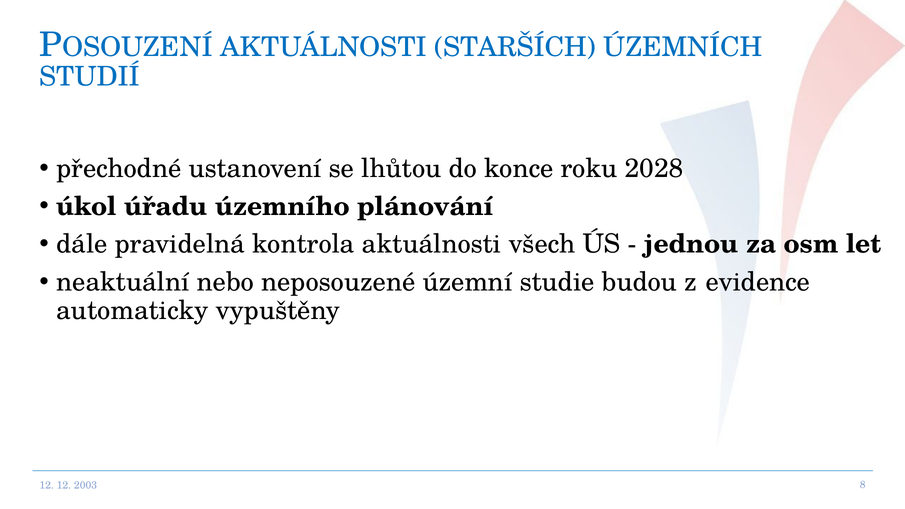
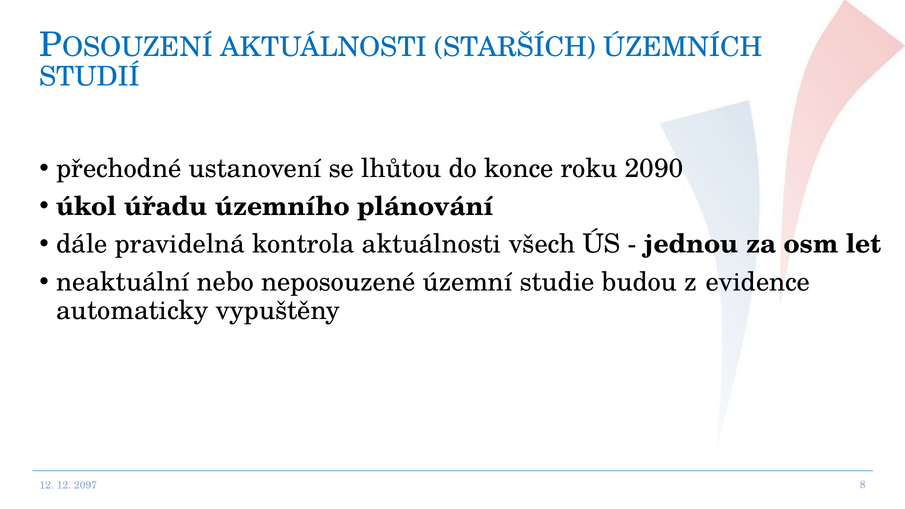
2028: 2028 -> 2090
2003: 2003 -> 2097
